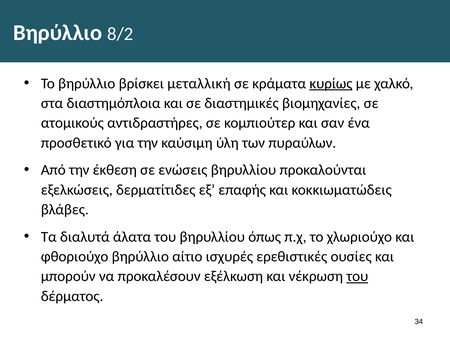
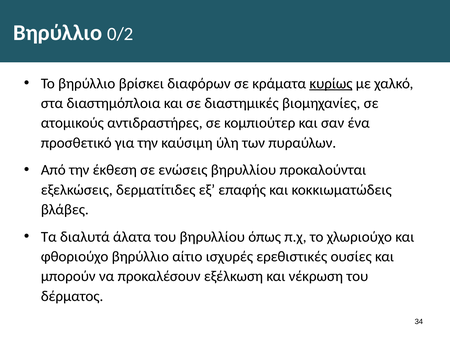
8/2: 8/2 -> 0/2
μεταλλική: μεταλλική -> διαφόρων
του at (357, 277) underline: present -> none
